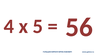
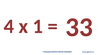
5: 5 -> 1
56: 56 -> 33
